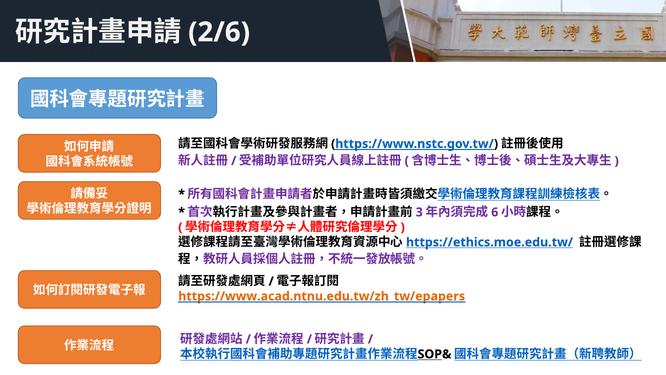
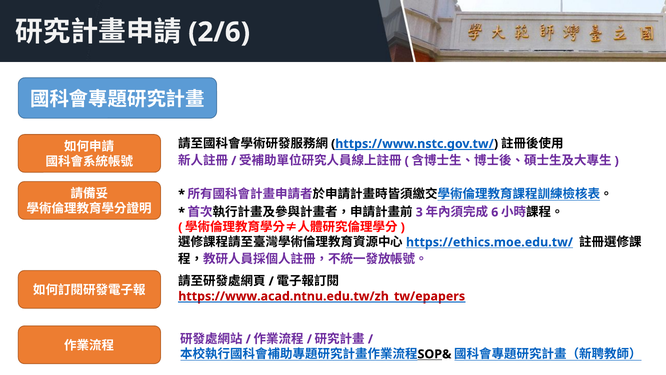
https://www.acad.ntnu.edu.tw/zh_tw/epapers colour: orange -> red
